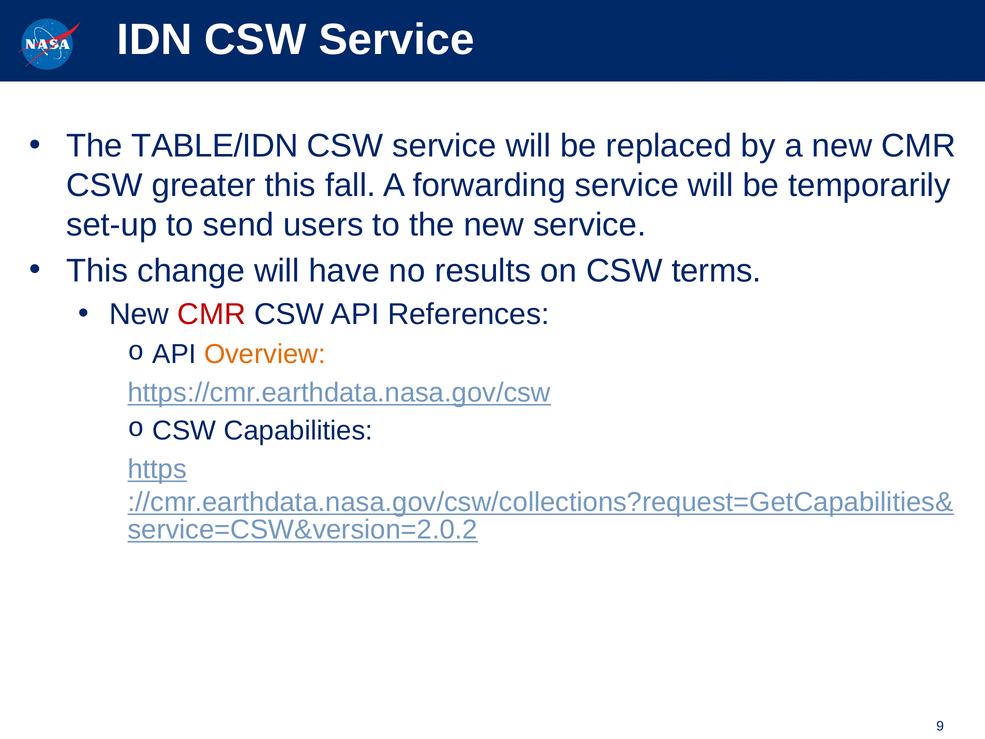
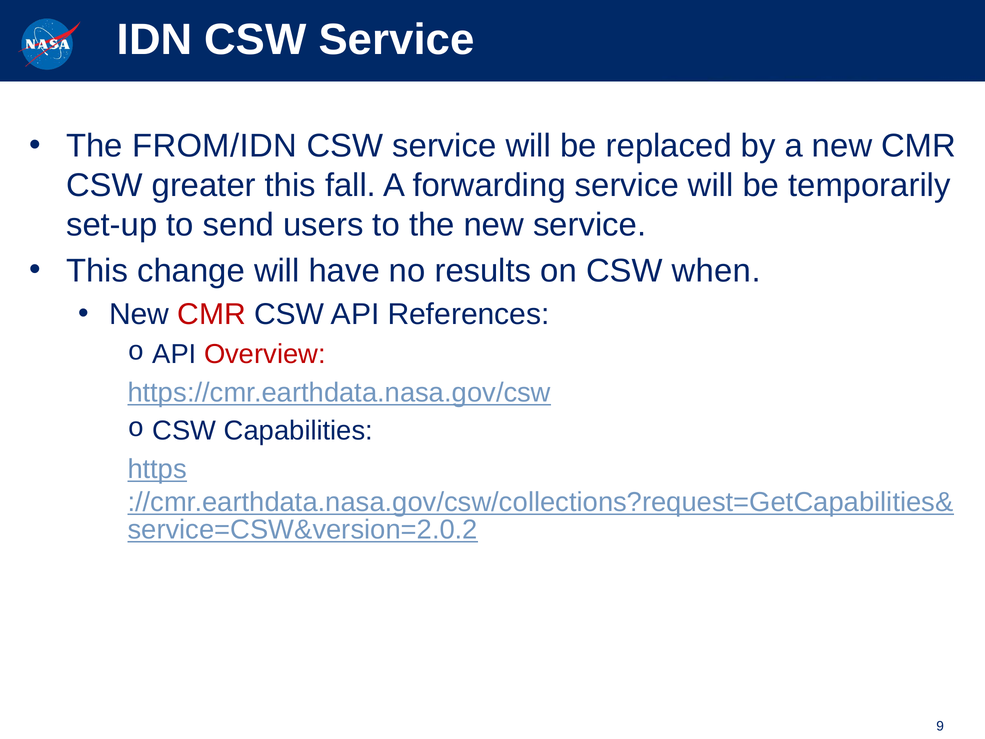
TABLE/IDN: TABLE/IDN -> FROM/IDN
terms: terms -> when
Overview colour: orange -> red
